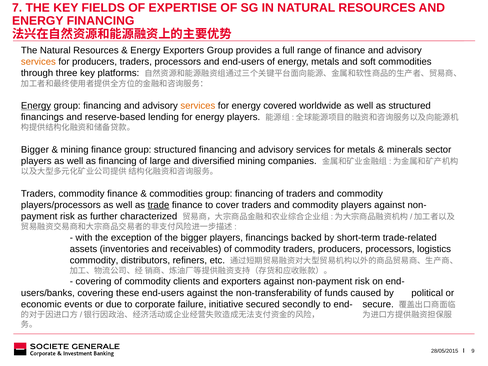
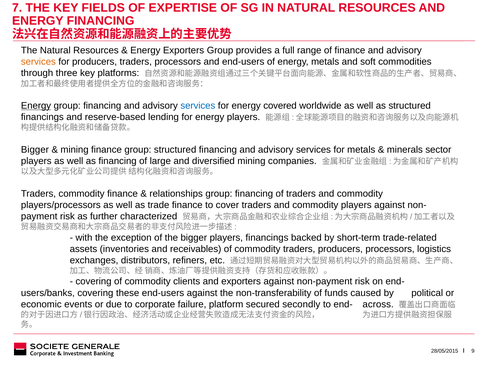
services at (198, 106) colour: orange -> blue
commodities at (176, 194): commodities -> relationships
trade underline: present -> none
commodity at (94, 260): commodity -> exchanges
initiative: initiative -> platform
secure: secure -> across
